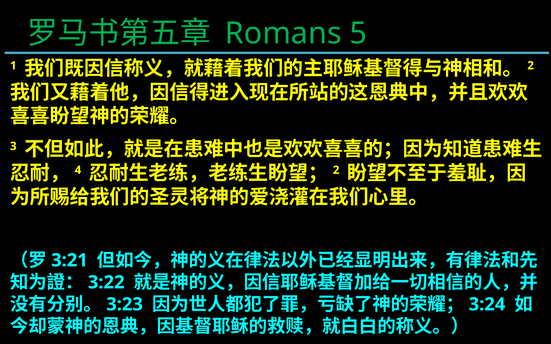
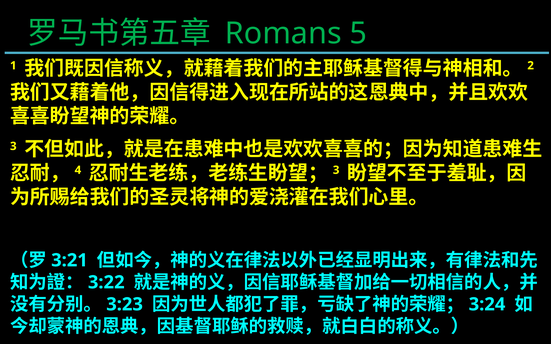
2 at (336, 170): 2 -> 3
